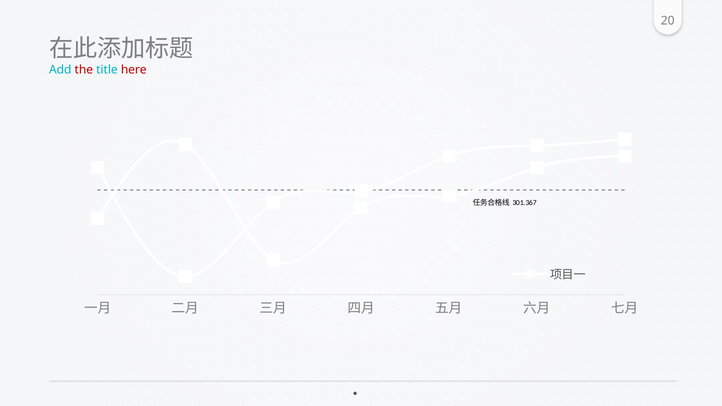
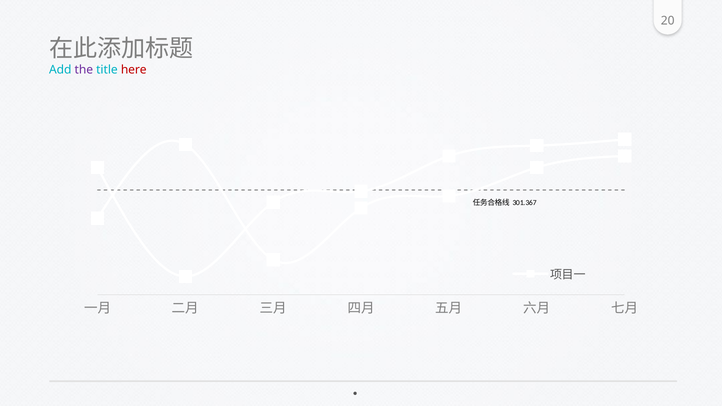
the colour: red -> purple
